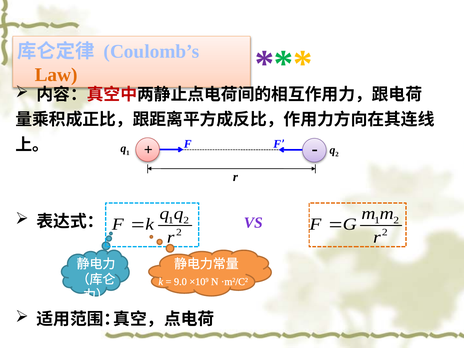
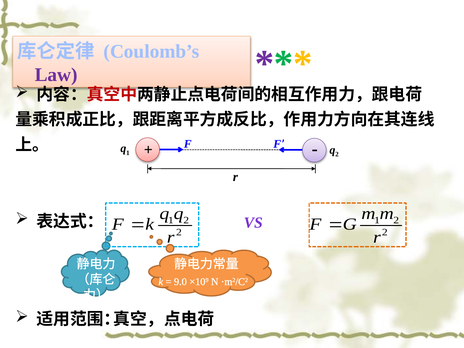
Law colour: orange -> purple
